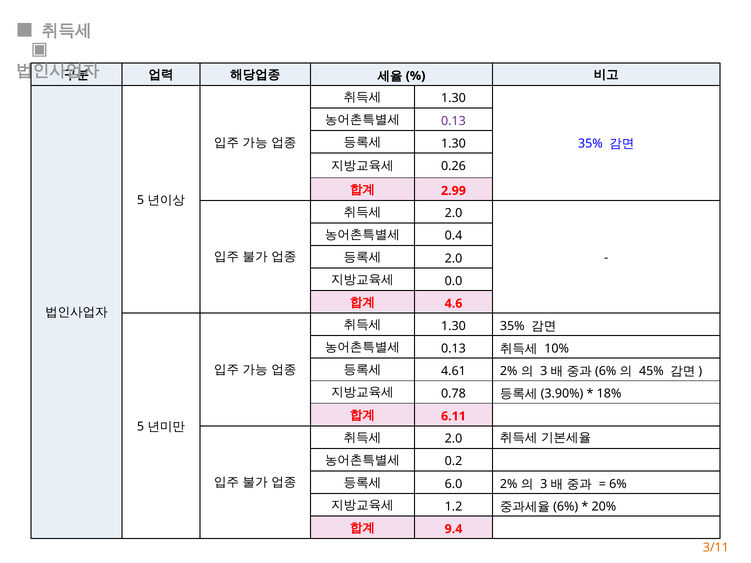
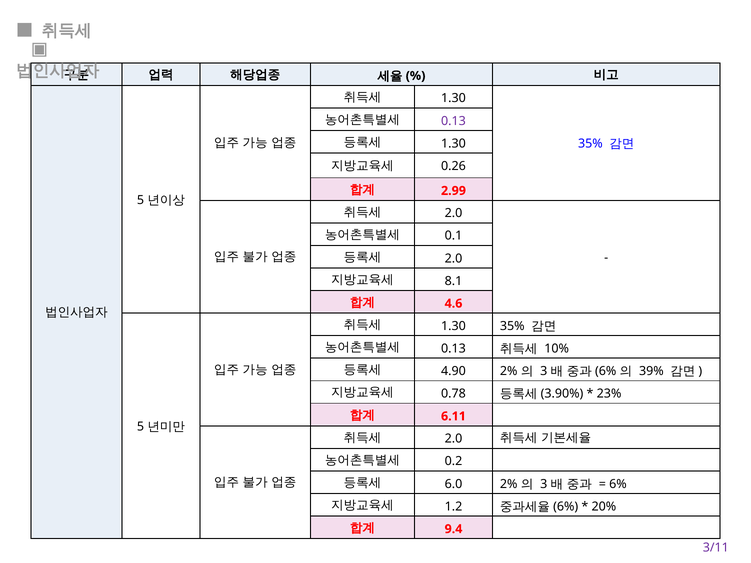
0.4: 0.4 -> 0.1
0.0: 0.0 -> 8.1
4.61: 4.61 -> 4.90
45%: 45% -> 39%
18%: 18% -> 23%
3/11 colour: orange -> purple
